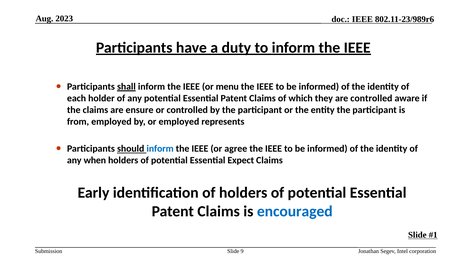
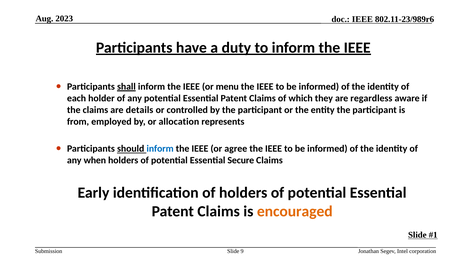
are controlled: controlled -> regardless
ensure: ensure -> details
or employed: employed -> allocation
Expect: Expect -> Secure
encouraged colour: blue -> orange
